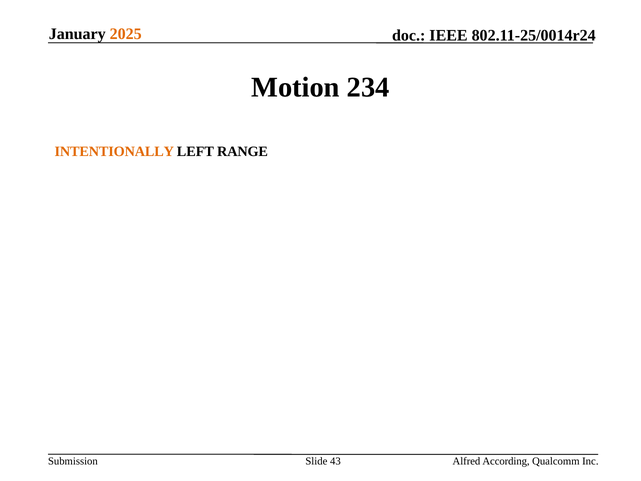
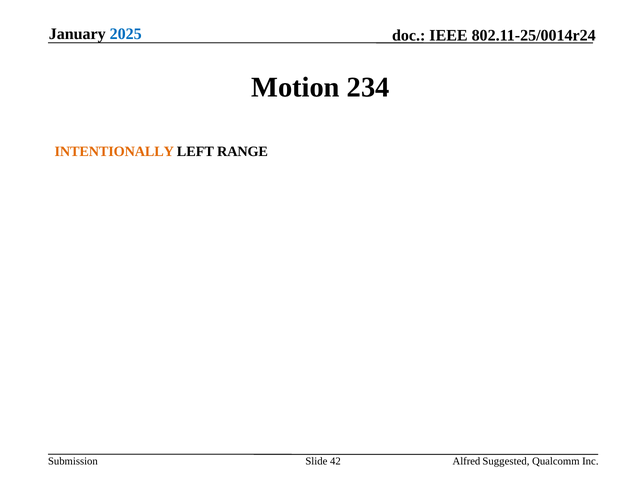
2025 colour: orange -> blue
43: 43 -> 42
According: According -> Suggested
